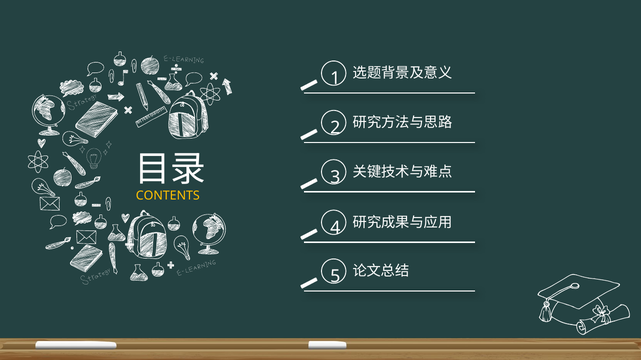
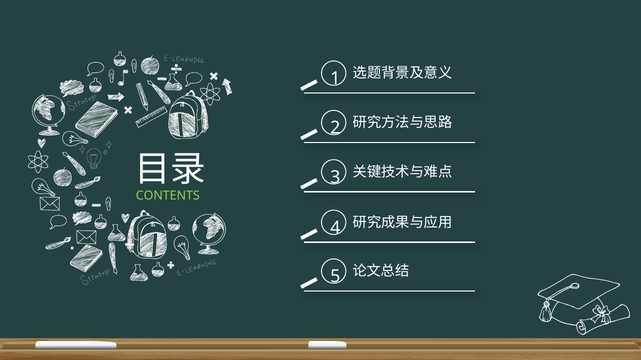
CONTENTS colour: yellow -> light green
